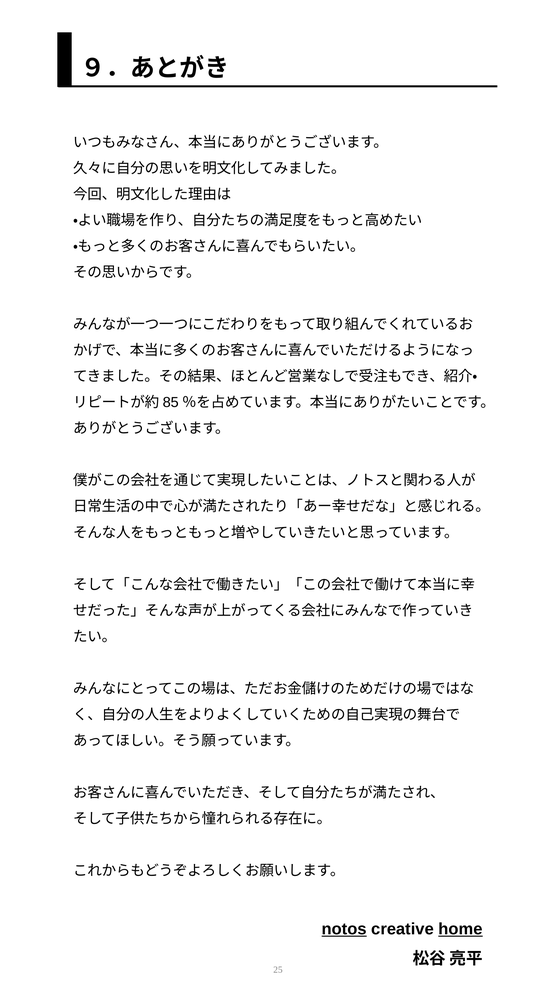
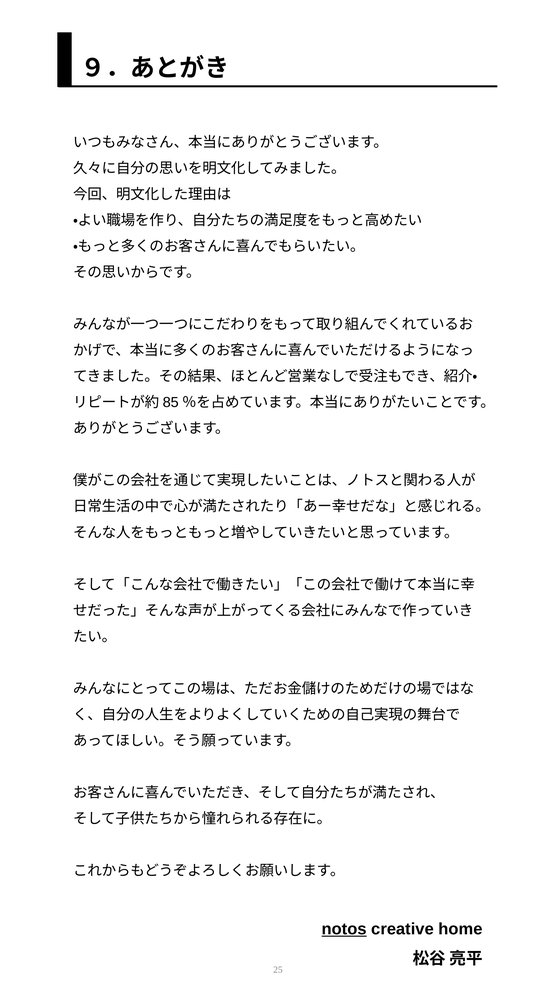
home underline: present -> none
